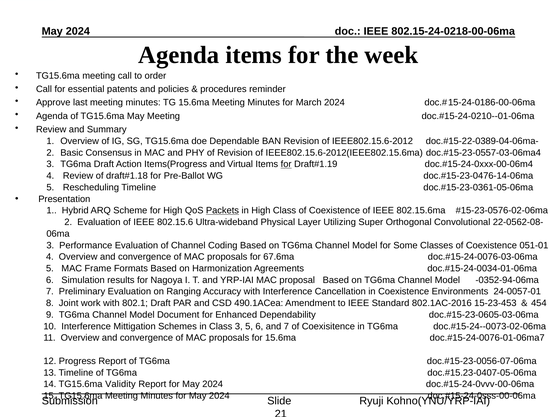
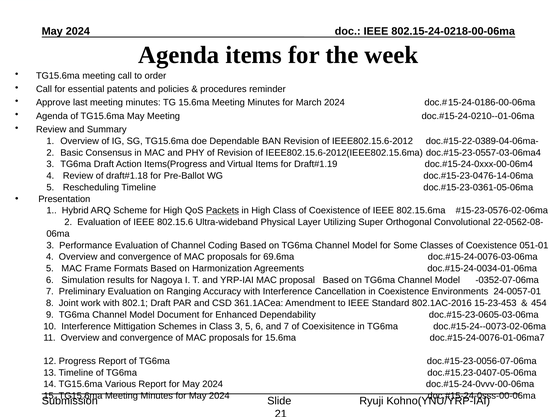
for at (286, 165) underline: present -> none
67.6ma: 67.6ma -> 69.6ma
-0352-94-06ma: -0352-94-06ma -> -0352-07-06ma
490.1ACea: 490.1ACea -> 361.1ACea
Validity: Validity -> Various
